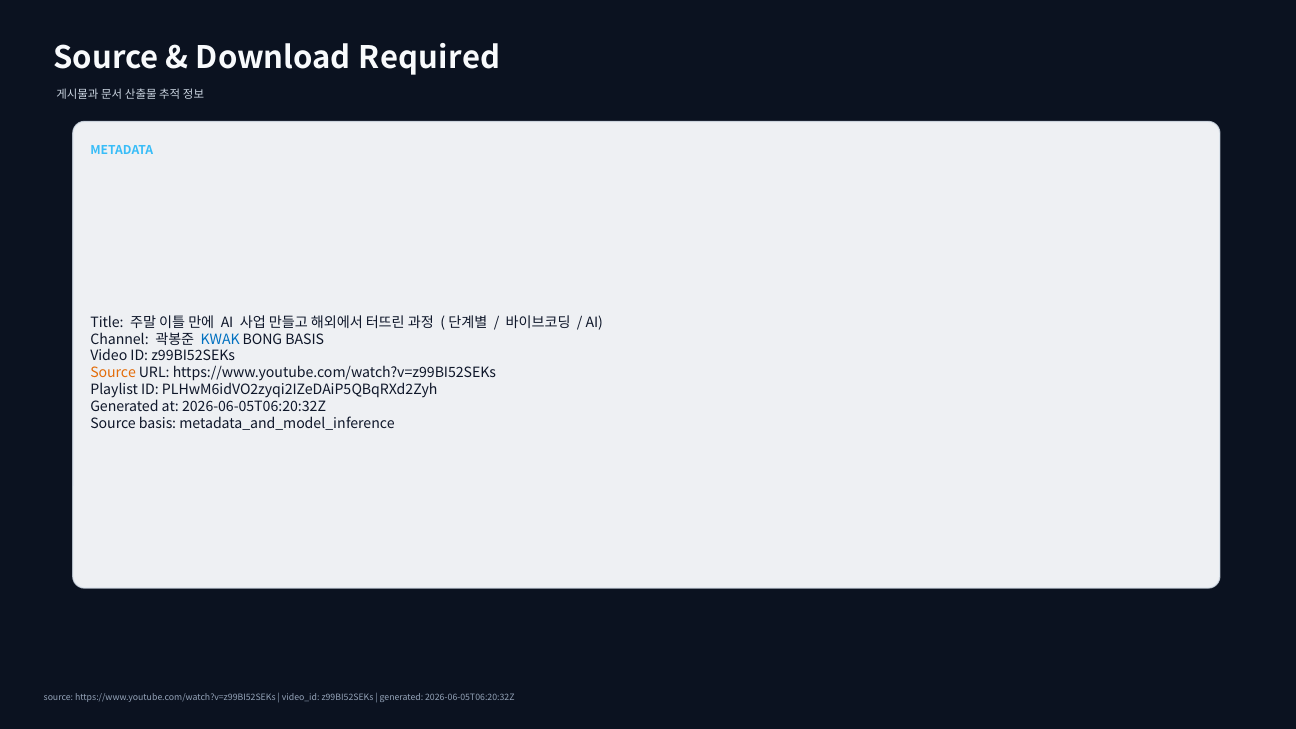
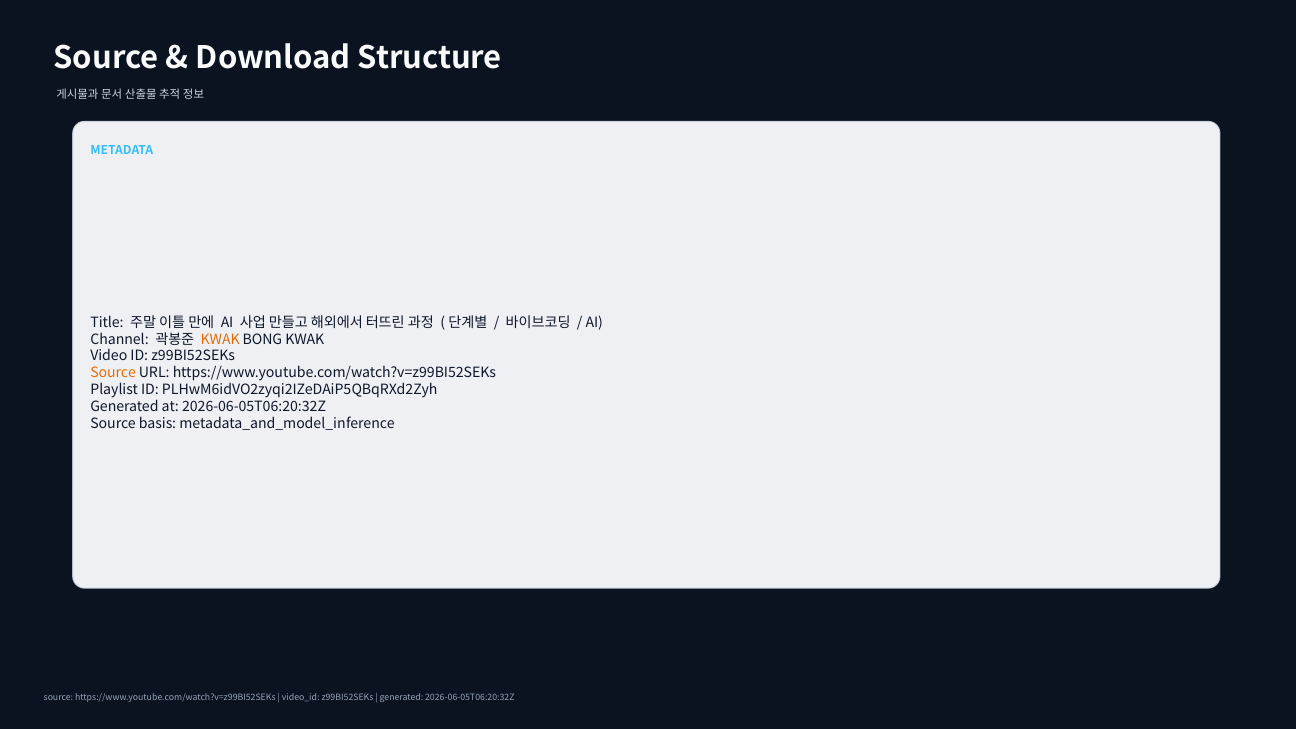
Required: Required -> Structure
KWAK at (220, 339) colour: blue -> orange
BONG BASIS: BASIS -> KWAK
